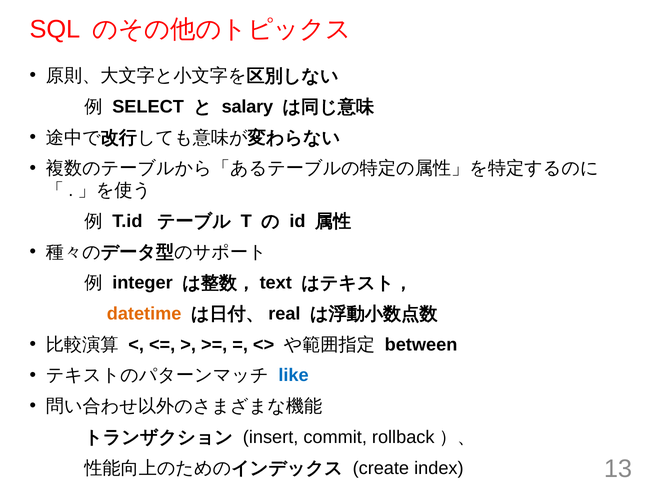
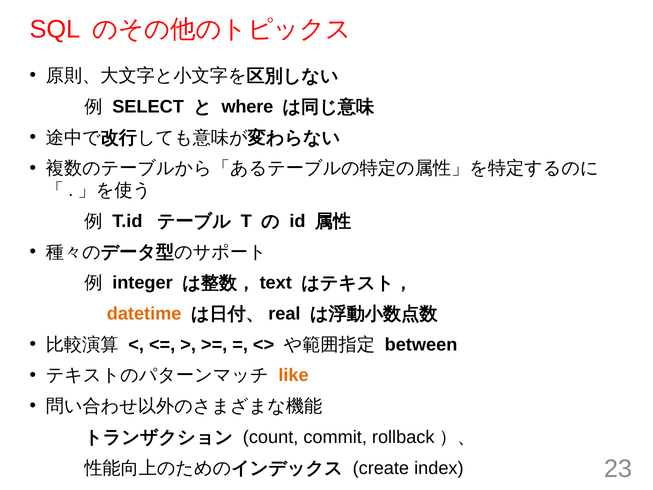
salary: salary -> where
like colour: blue -> orange
insert: insert -> count
13: 13 -> 23
